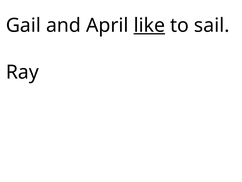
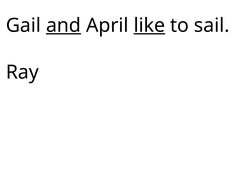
and underline: none -> present
